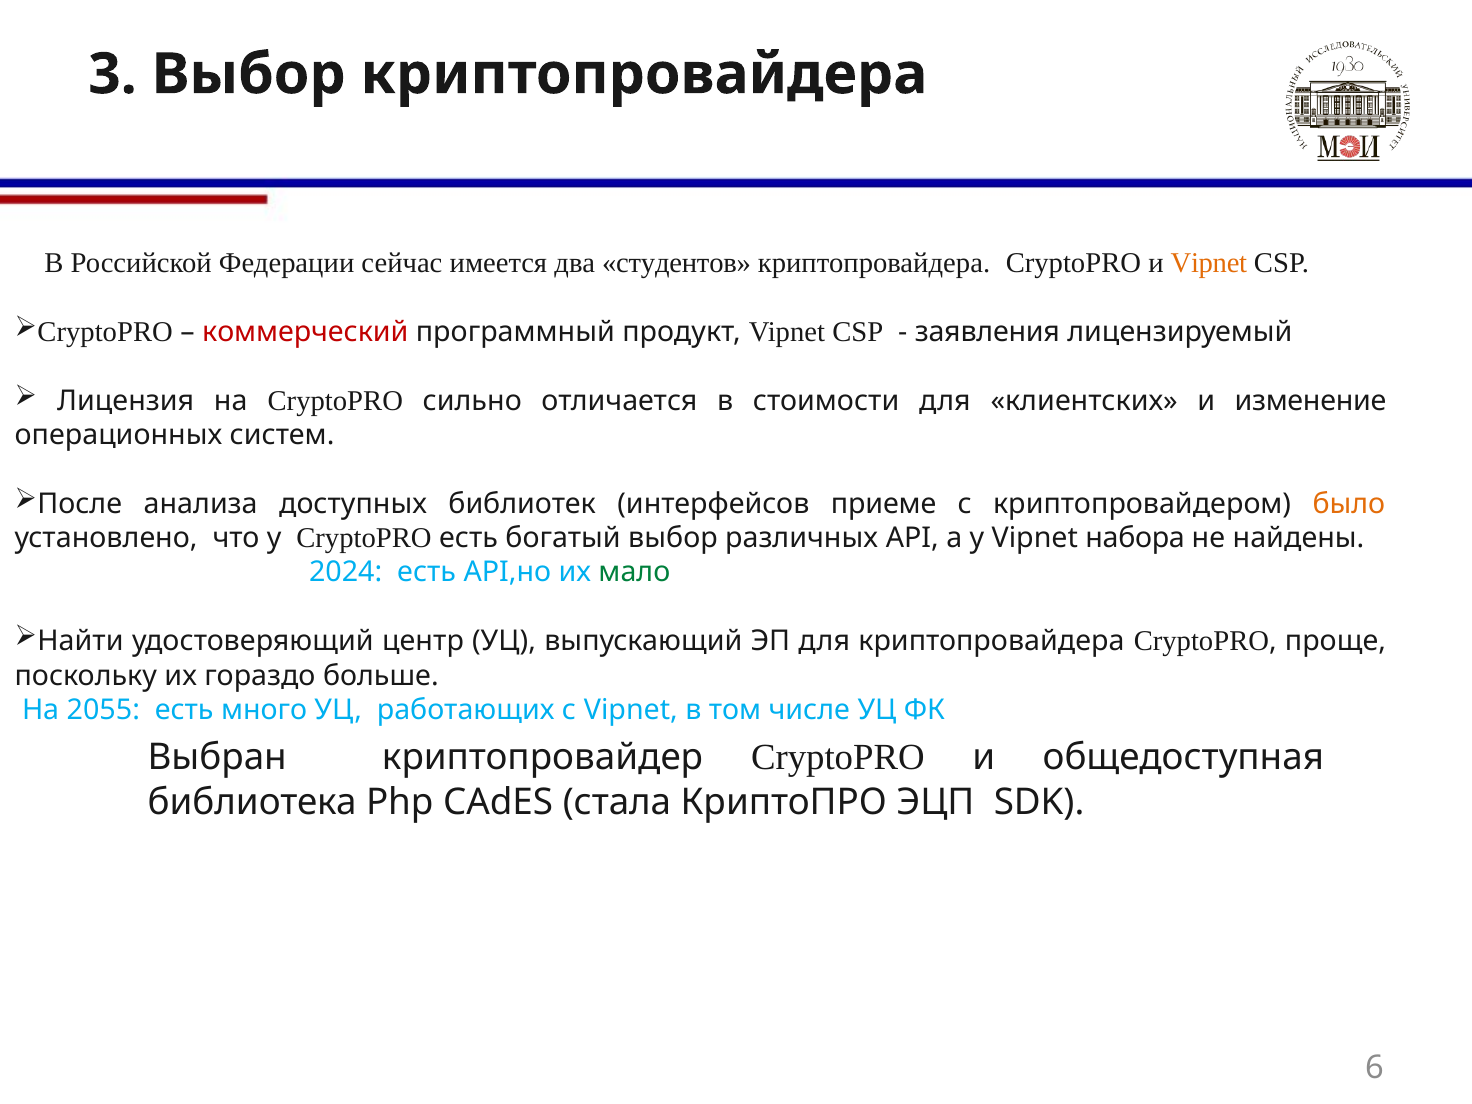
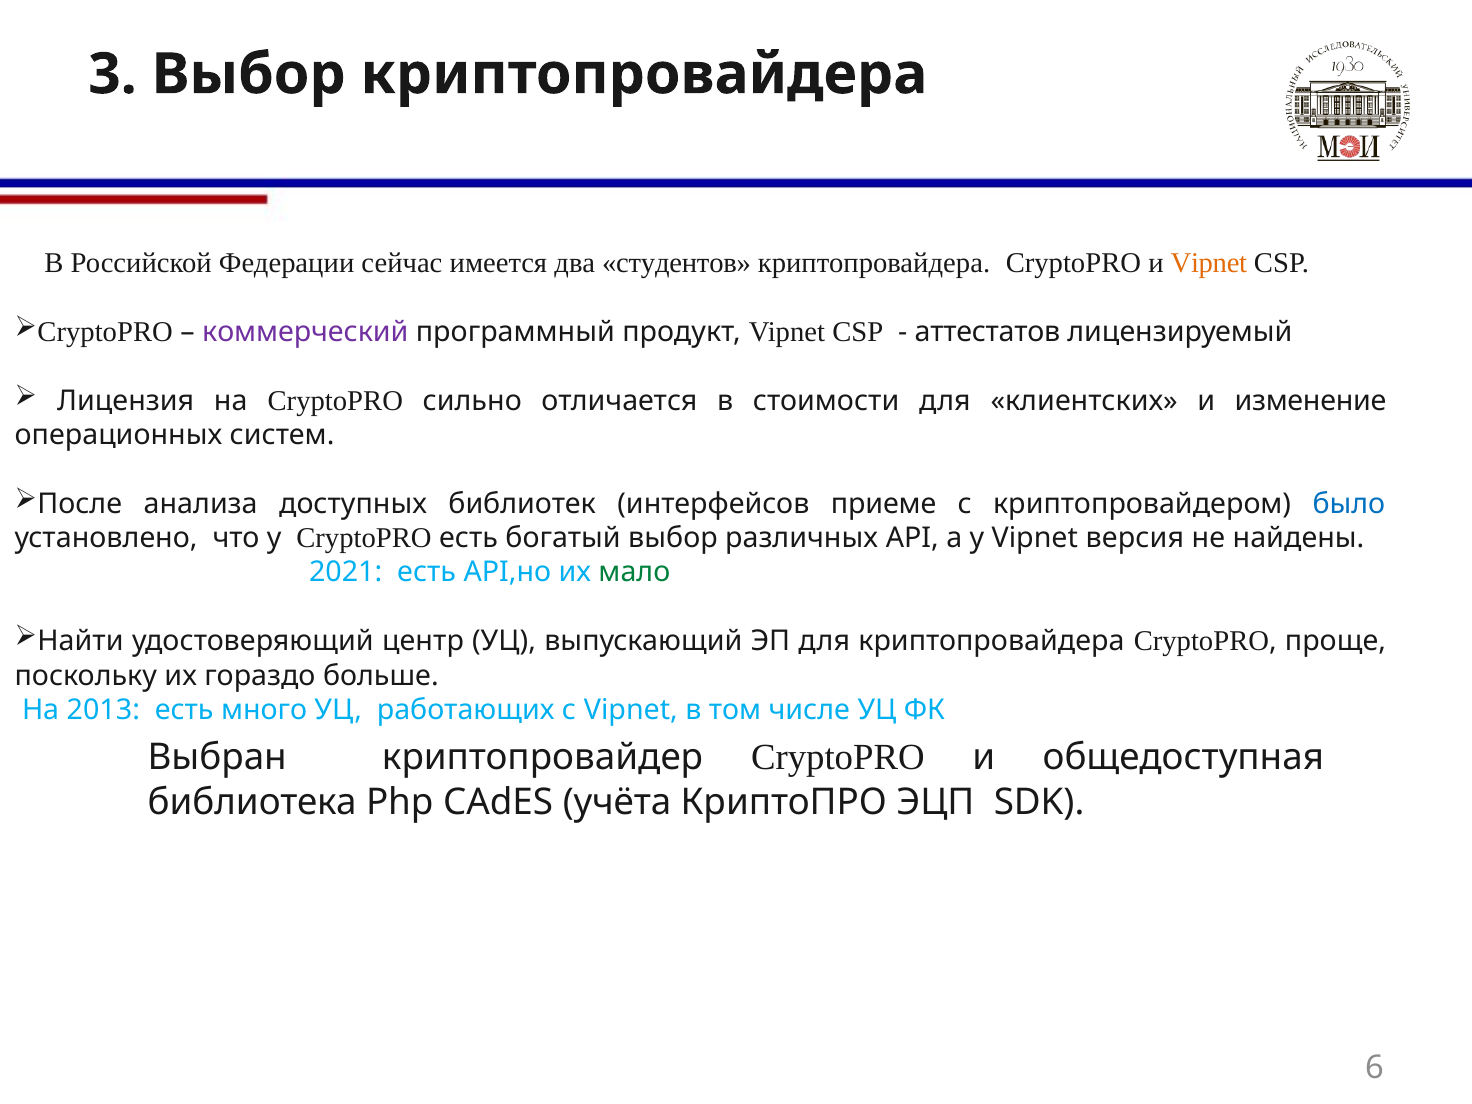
коммерческий colour: red -> purple
заявления: заявления -> аттестатов
было colour: orange -> blue
набора: набора -> версия
2024: 2024 -> 2021
2055: 2055 -> 2013
стала: стала -> учёта
